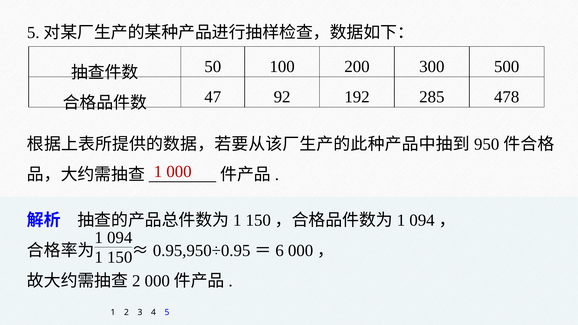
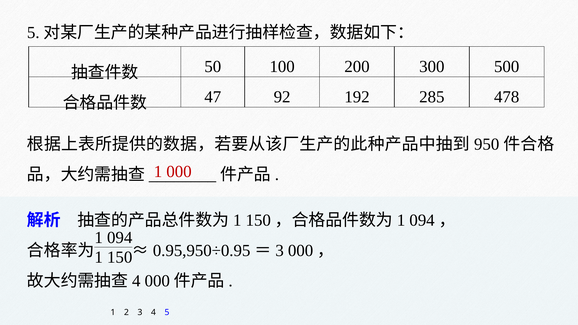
6 at (280, 251): 6 -> 3
2 at (136, 281): 2 -> 4
